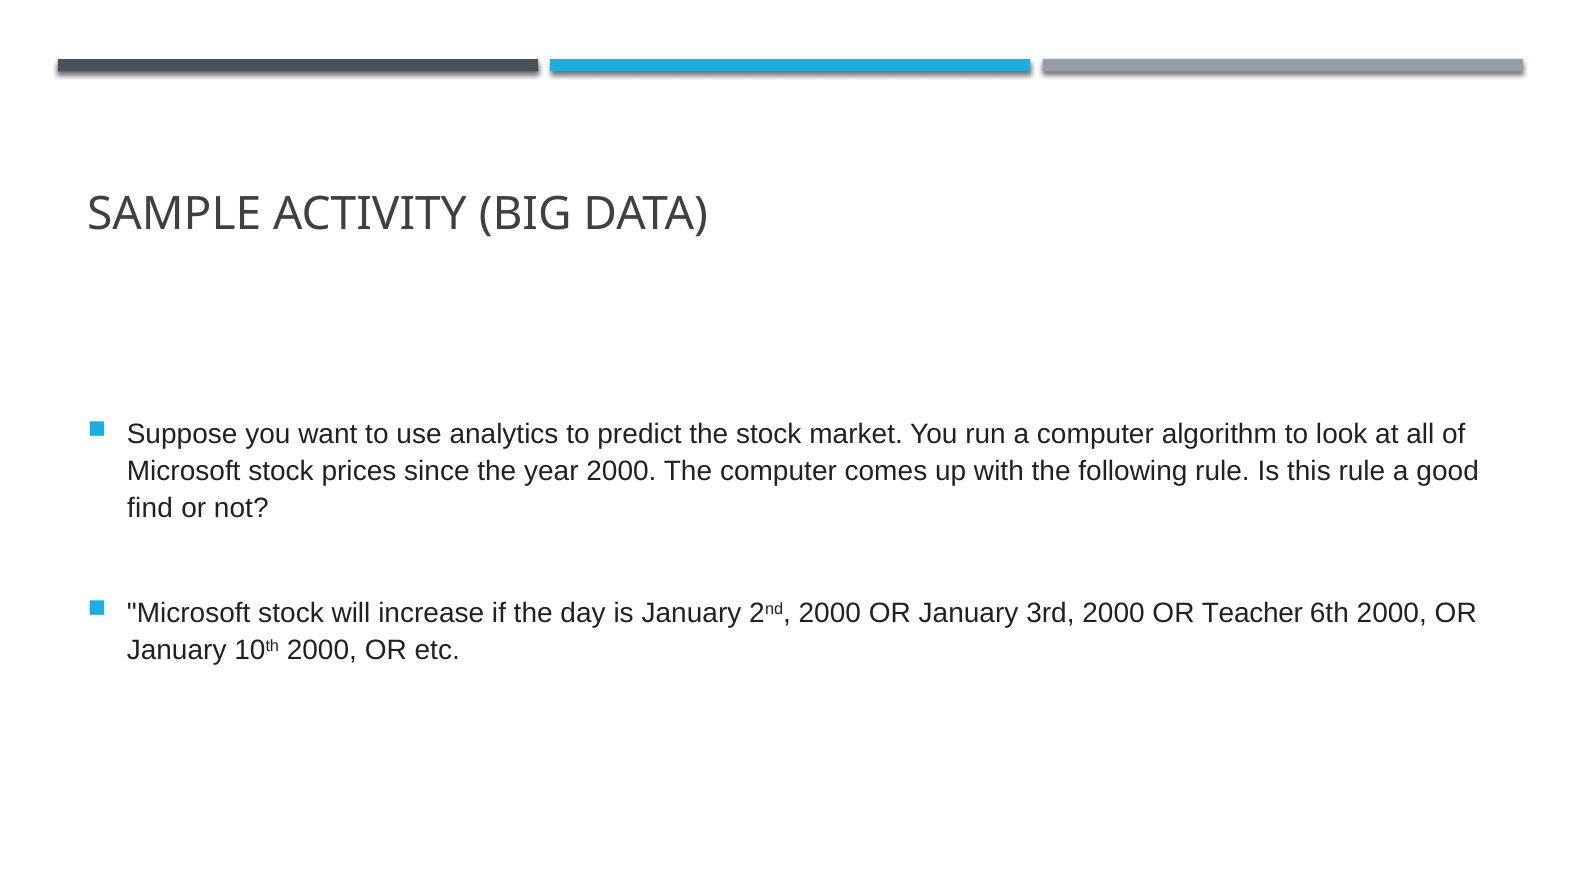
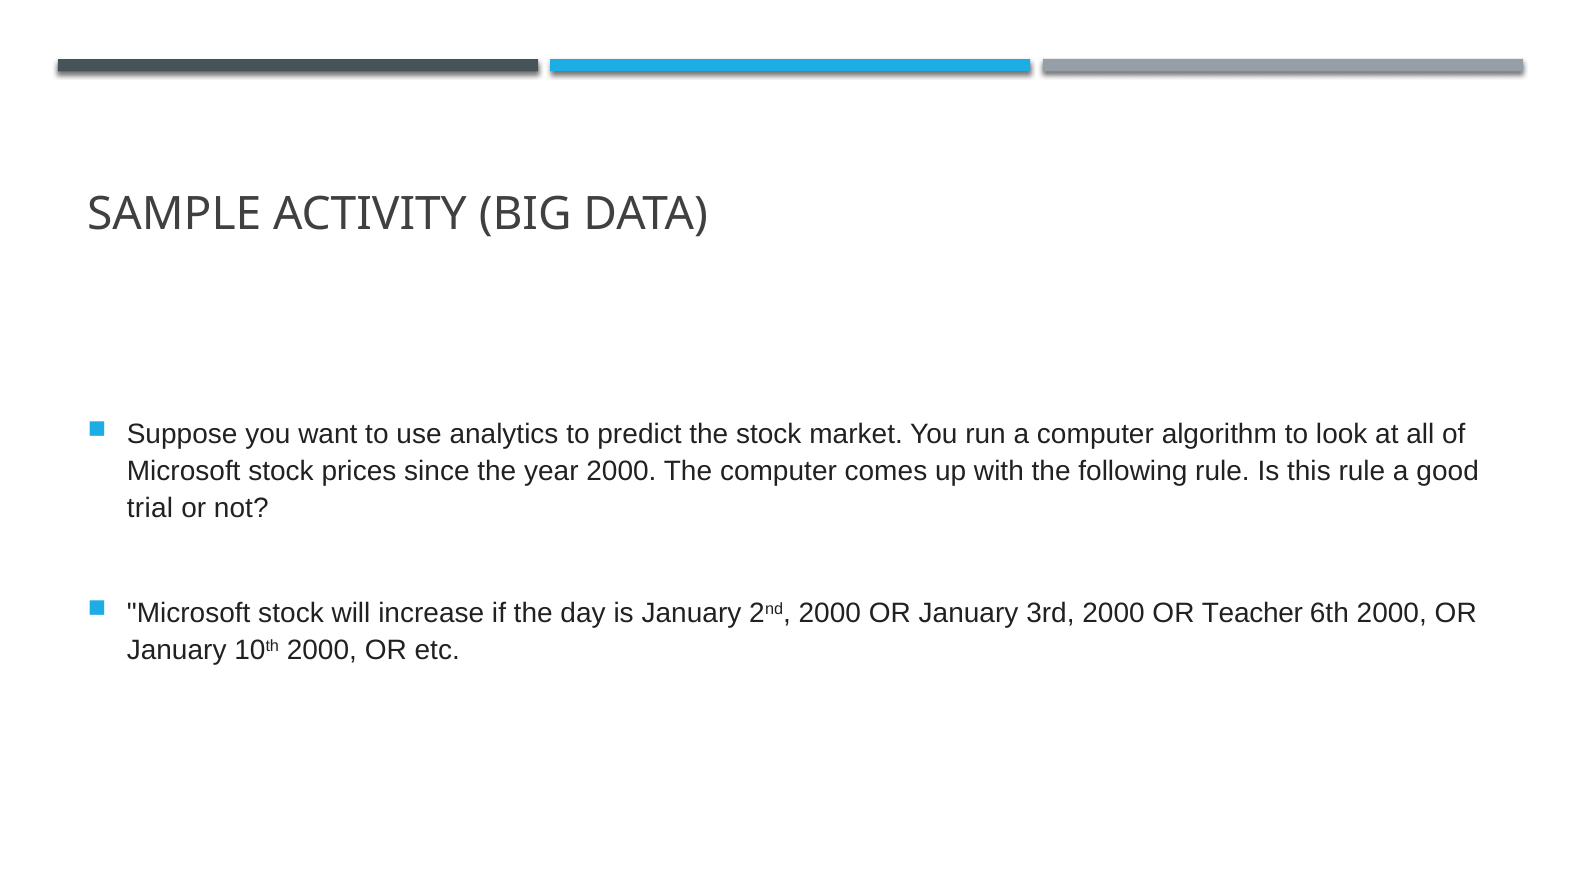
find: find -> trial
